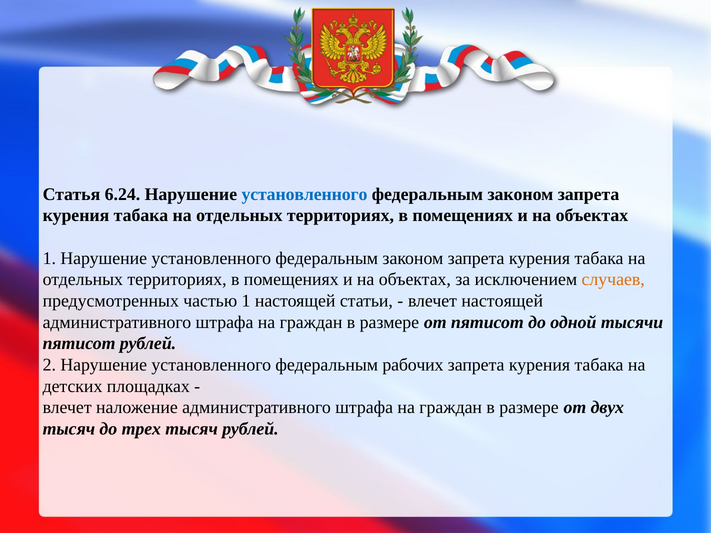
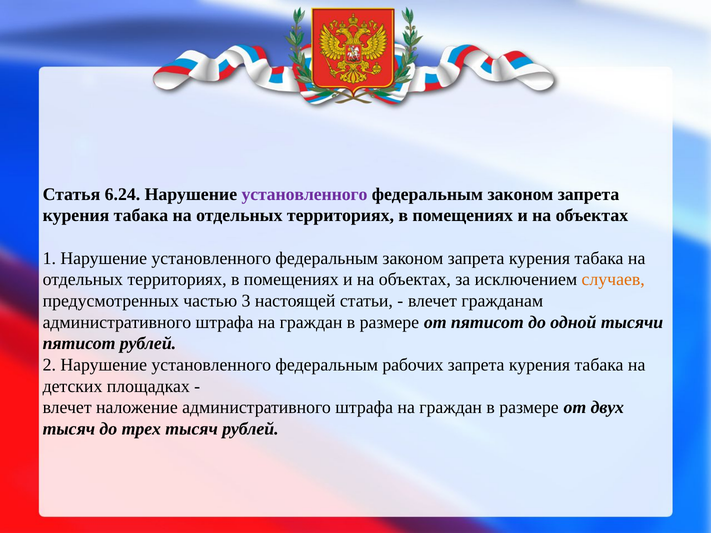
установленного at (304, 194) colour: blue -> purple
частью 1: 1 -> 3
влечет настоящей: настоящей -> гражданам
